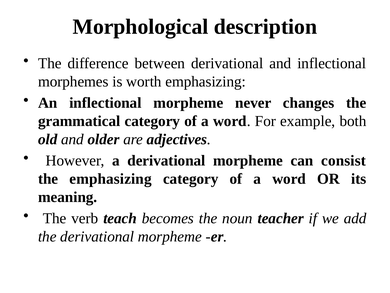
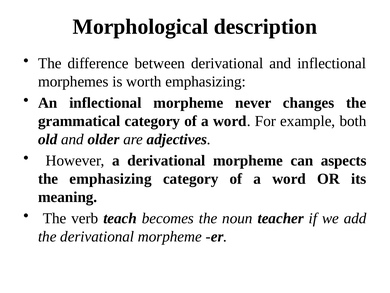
consist: consist -> aspects
